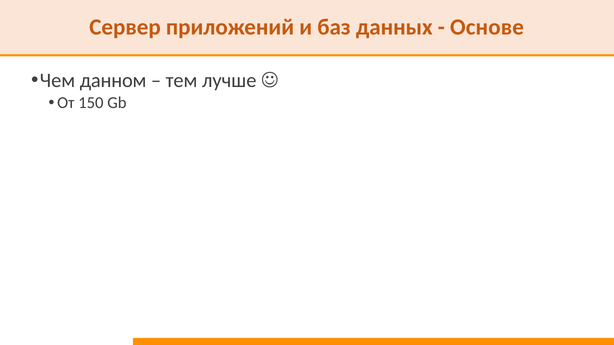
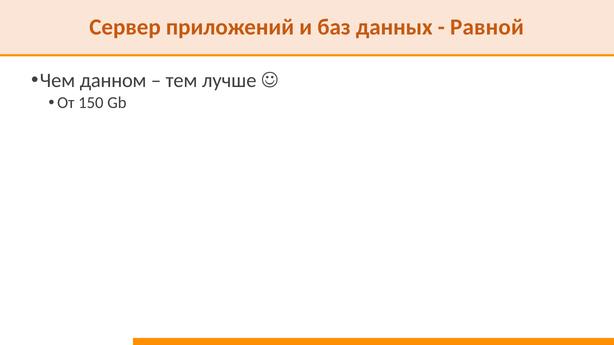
Основе: Основе -> Равной
